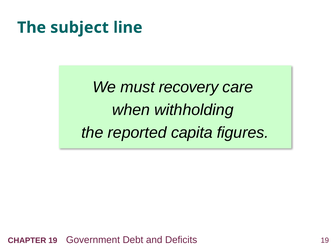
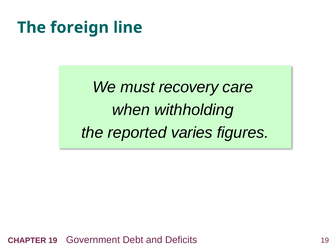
subject: subject -> foreign
capita: capita -> varies
